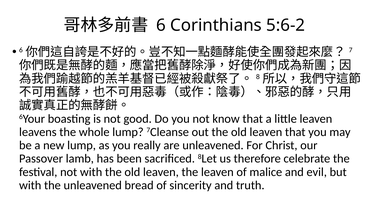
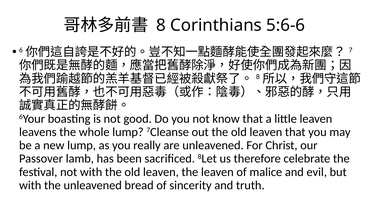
6 at (161, 25): 6 -> 8
5:6-2: 5:6-2 -> 5:6-6
